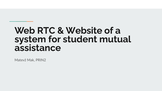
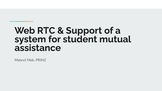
Website: Website -> Support
